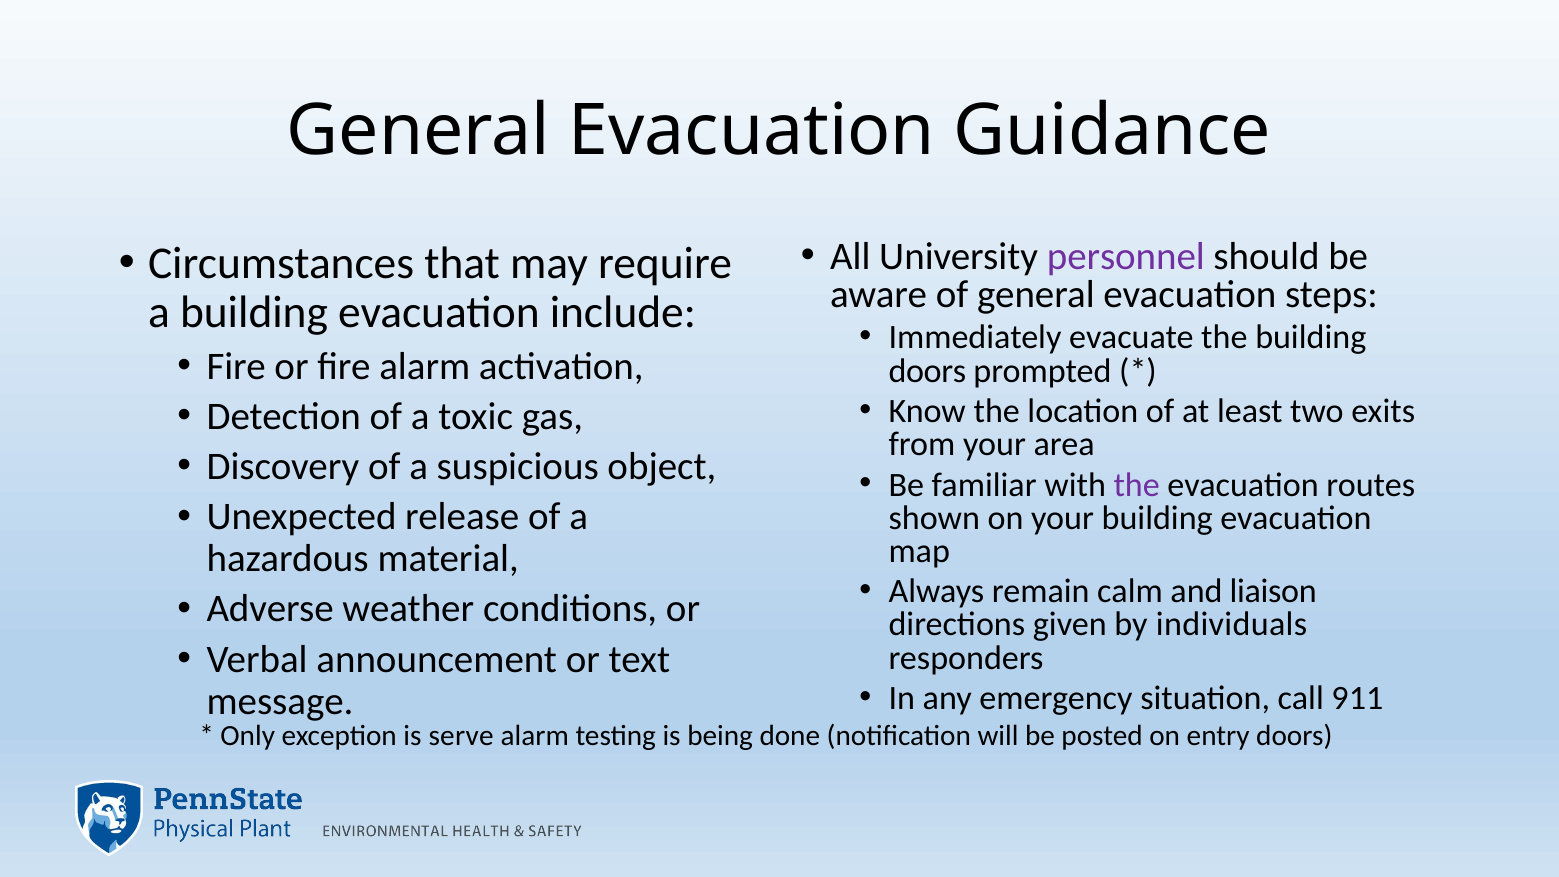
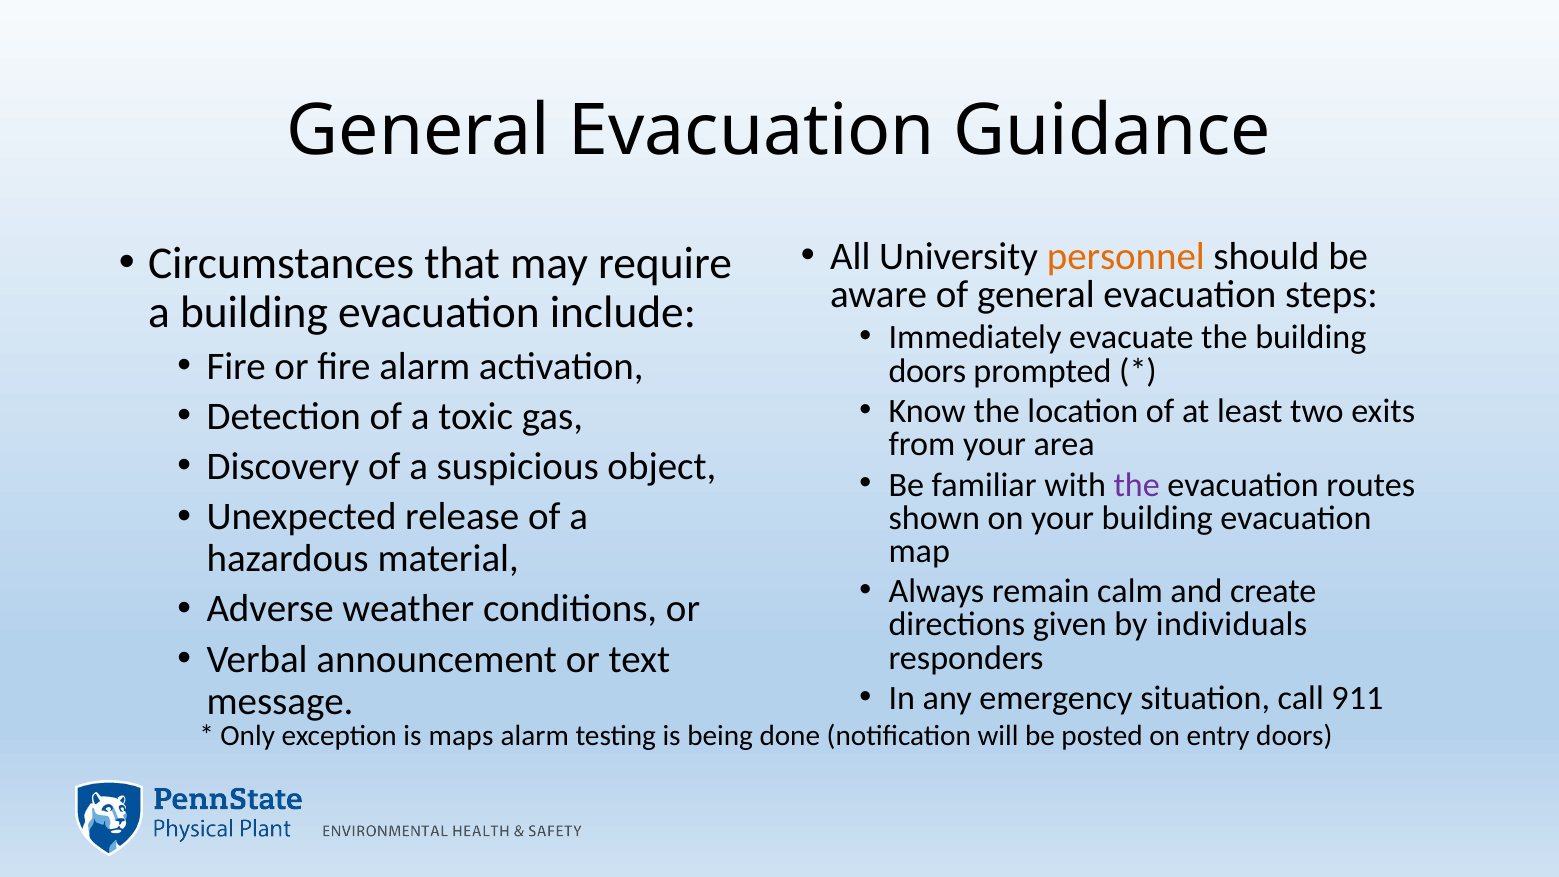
personnel colour: purple -> orange
liaison: liaison -> create
serve: serve -> maps
